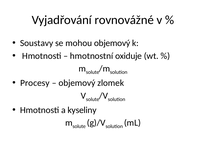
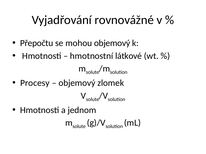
Soustavy: Soustavy -> Přepočtu
oxiduje: oxiduje -> látkové
kyseliny: kyseliny -> jednom
